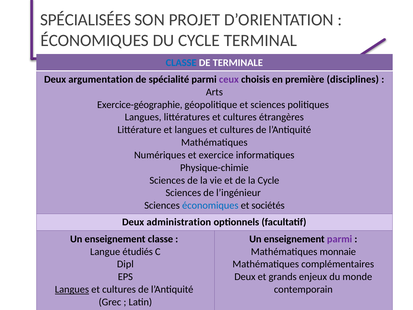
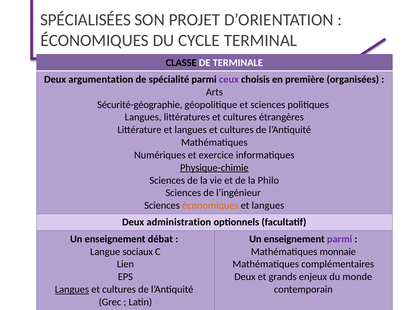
CLASSE at (181, 63) colour: blue -> black
disciplines: disciplines -> organisées
Exercice-géographie: Exercice-géographie -> Sécurité-géographie
Physique-chimie underline: none -> present
la Cycle: Cycle -> Philo
économiques at (210, 205) colour: blue -> orange
sociétés at (268, 205): sociétés -> langues
enseignement classe: classe -> débat
étudiés: étudiés -> sociaux
Dipl: Dipl -> Lien
